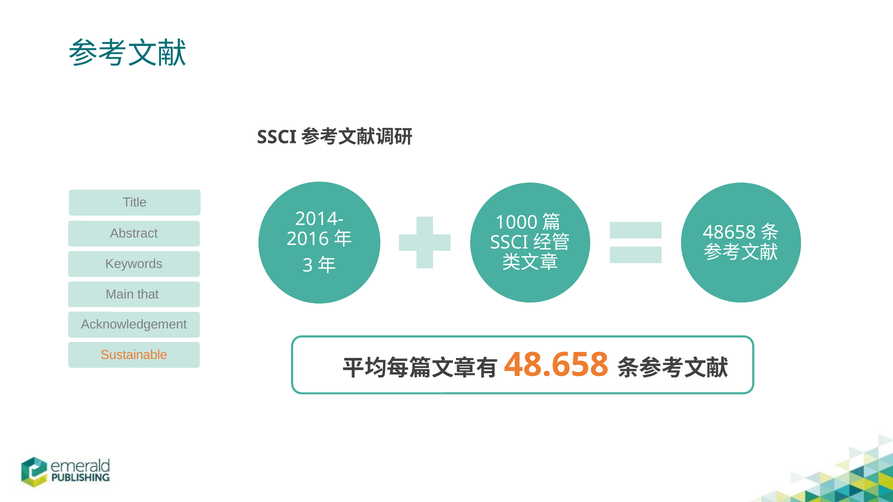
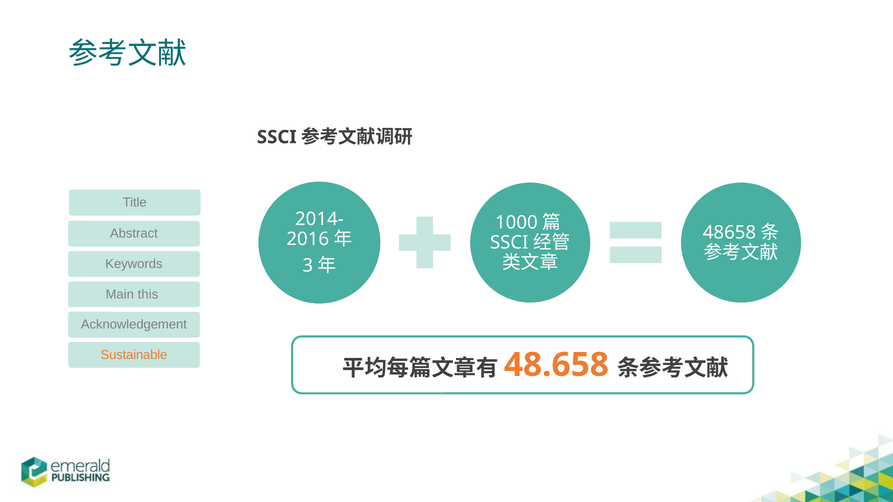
that: that -> this
